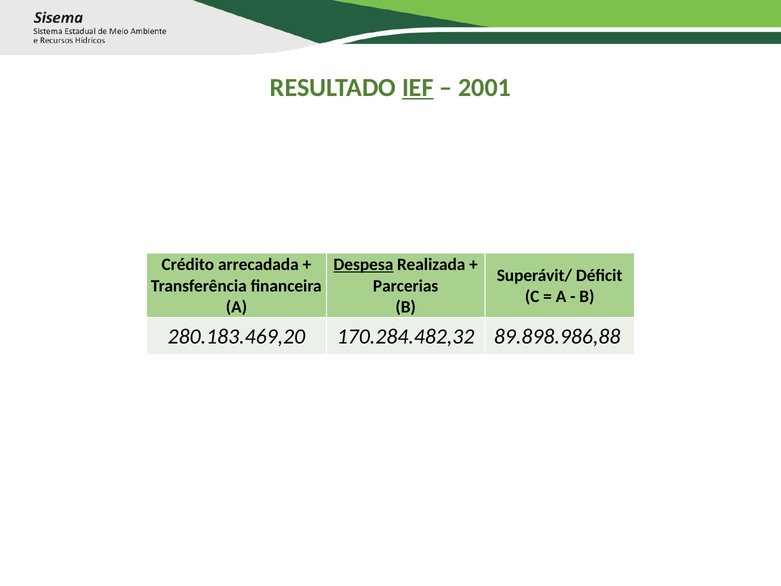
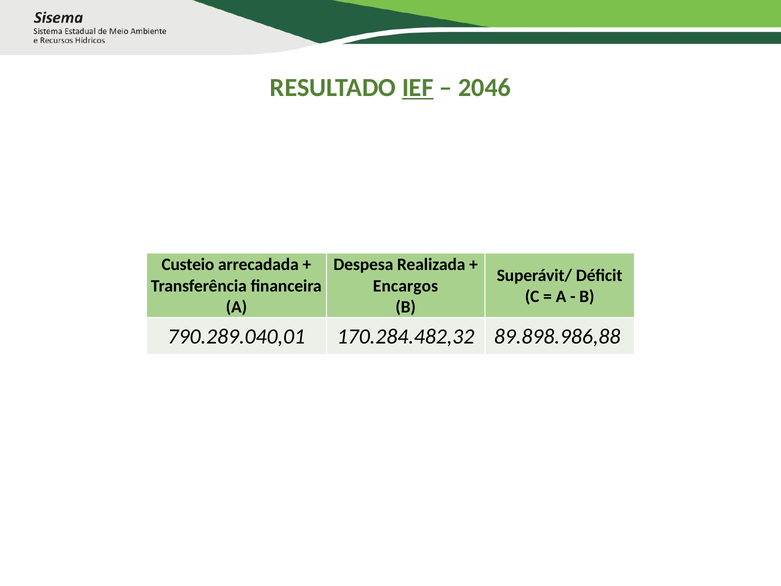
2001: 2001 -> 2046
Crédito: Crédito -> Custeio
Despesa underline: present -> none
Parcerias: Parcerias -> Encargos
280.183.469,20: 280.183.469,20 -> 790.289.040,01
